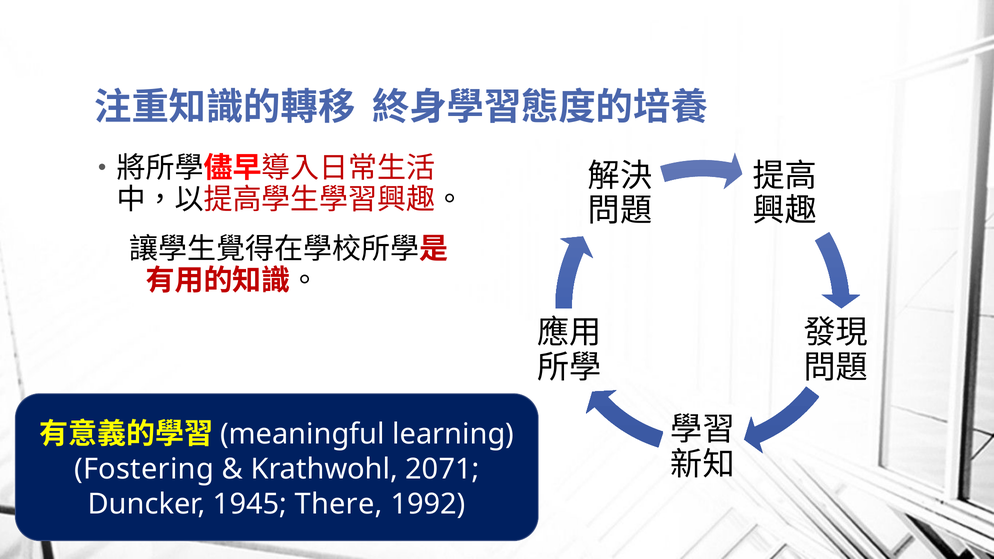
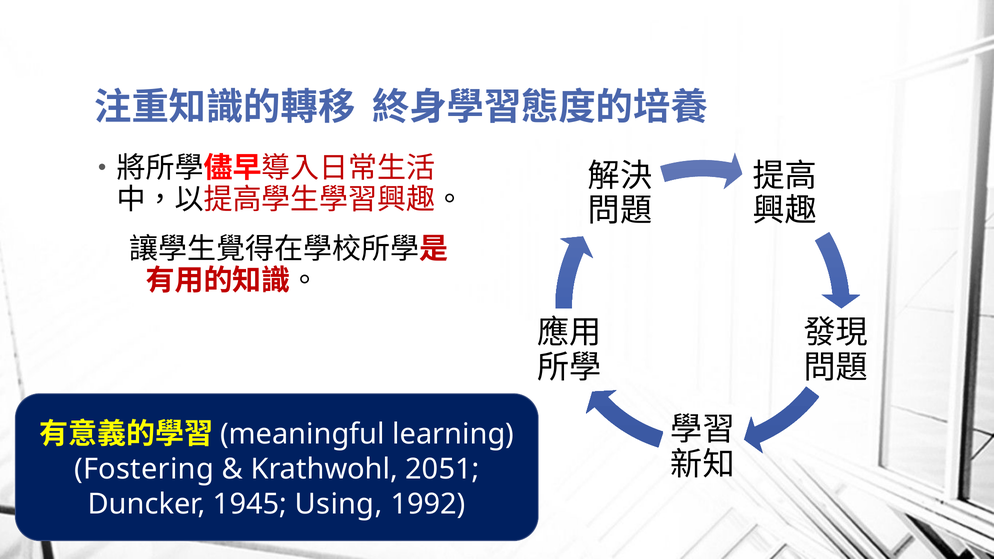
2071: 2071 -> 2051
There: There -> Using
